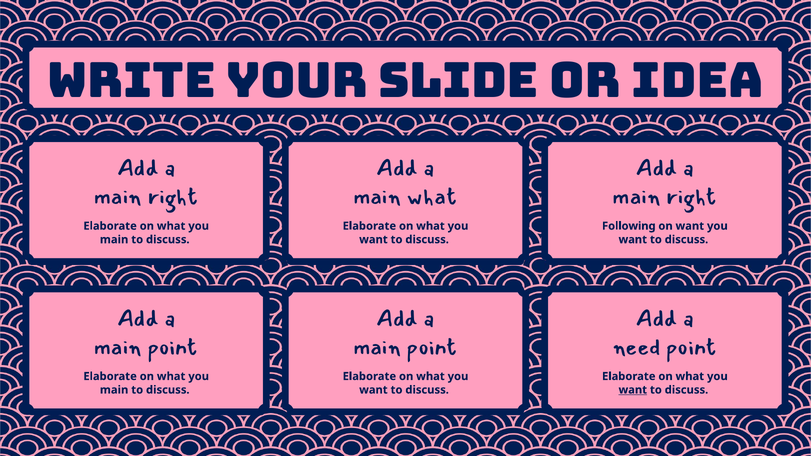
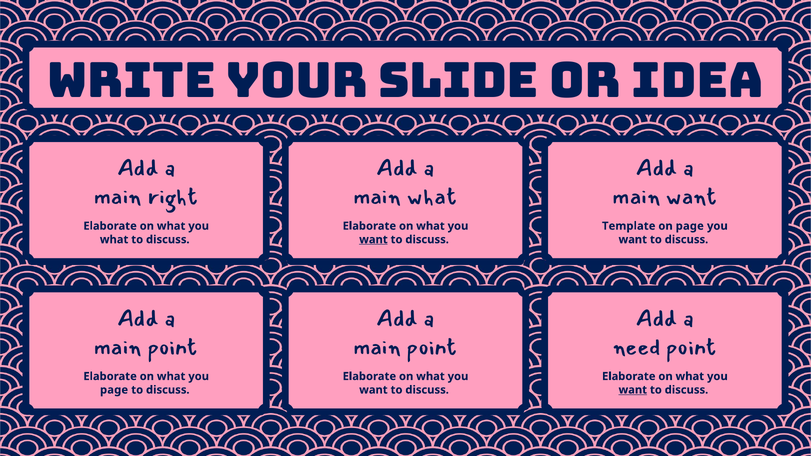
right at (692, 196): right -> want
Following: Following -> Template
on want: want -> page
main at (114, 240): main -> what
want at (373, 240) underline: none -> present
main at (114, 390): main -> page
